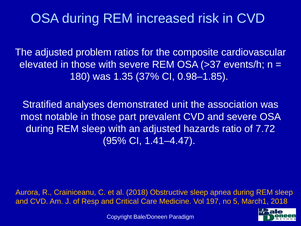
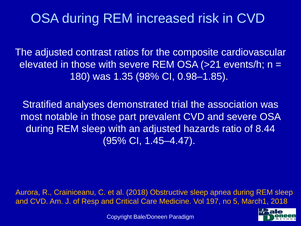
problem: problem -> contrast
>37: >37 -> >21
37%: 37% -> 98%
unit: unit -> trial
7.72: 7.72 -> 8.44
1.41–4.47: 1.41–4.47 -> 1.45–4.47
